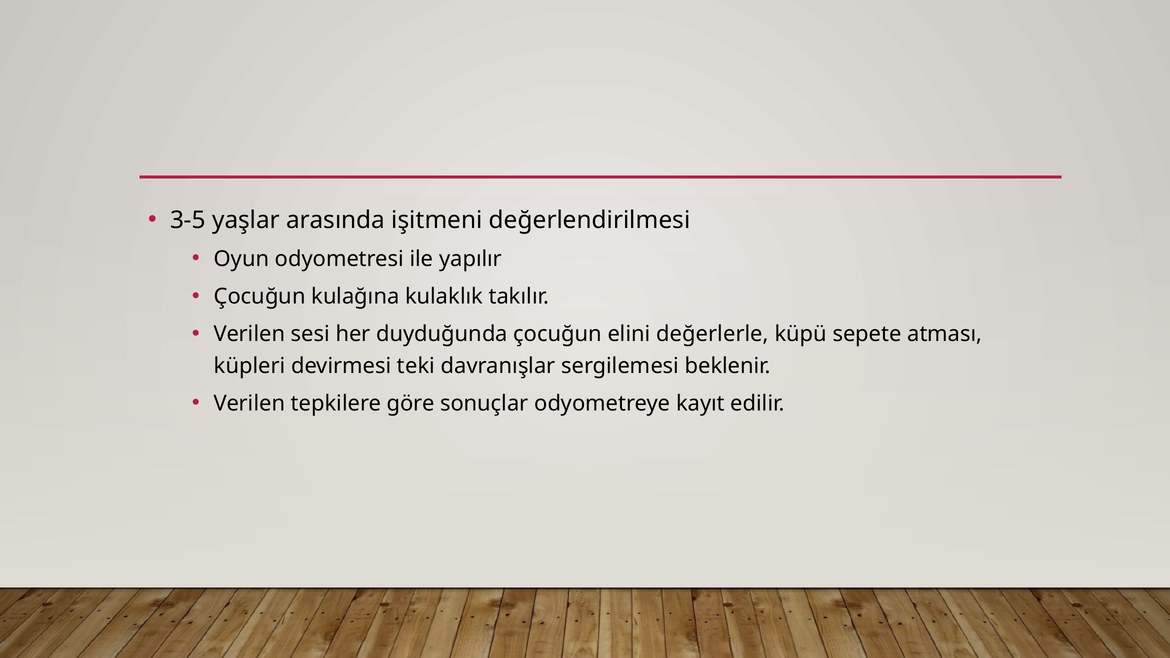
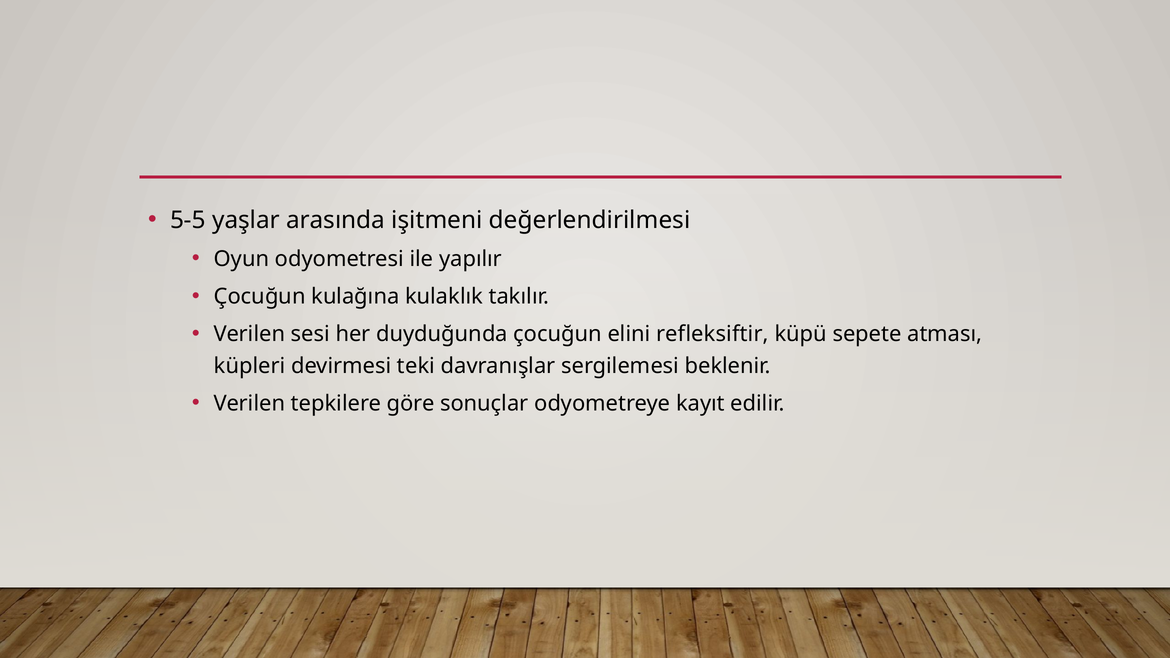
3-5: 3-5 -> 5-5
değerlerle: değerlerle -> refleksiftir
